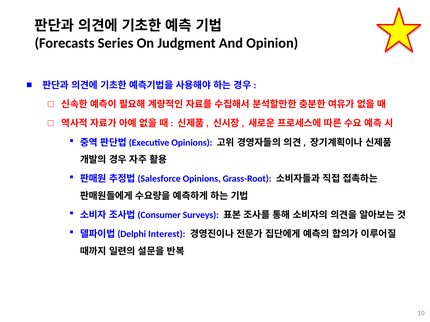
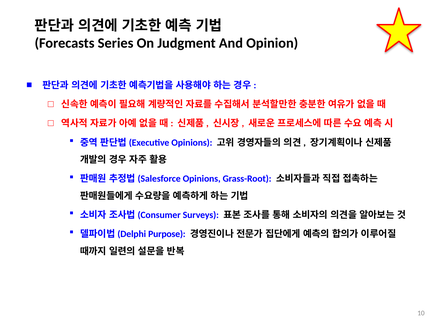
Interest: Interest -> Purpose
